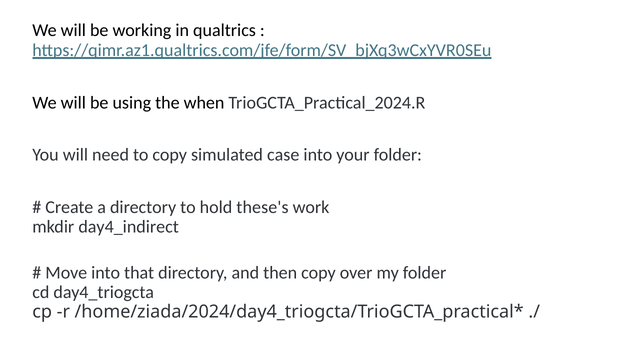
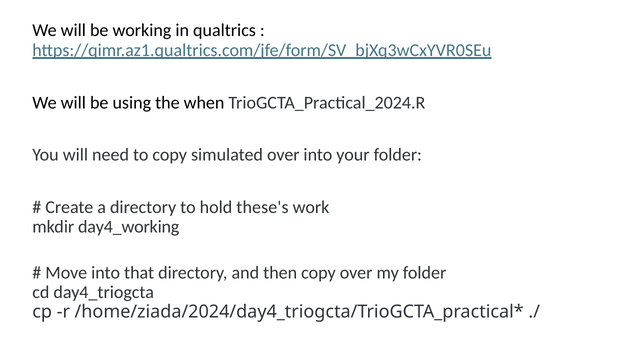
simulated case: case -> over
day4_indirect: day4_indirect -> day4_working
